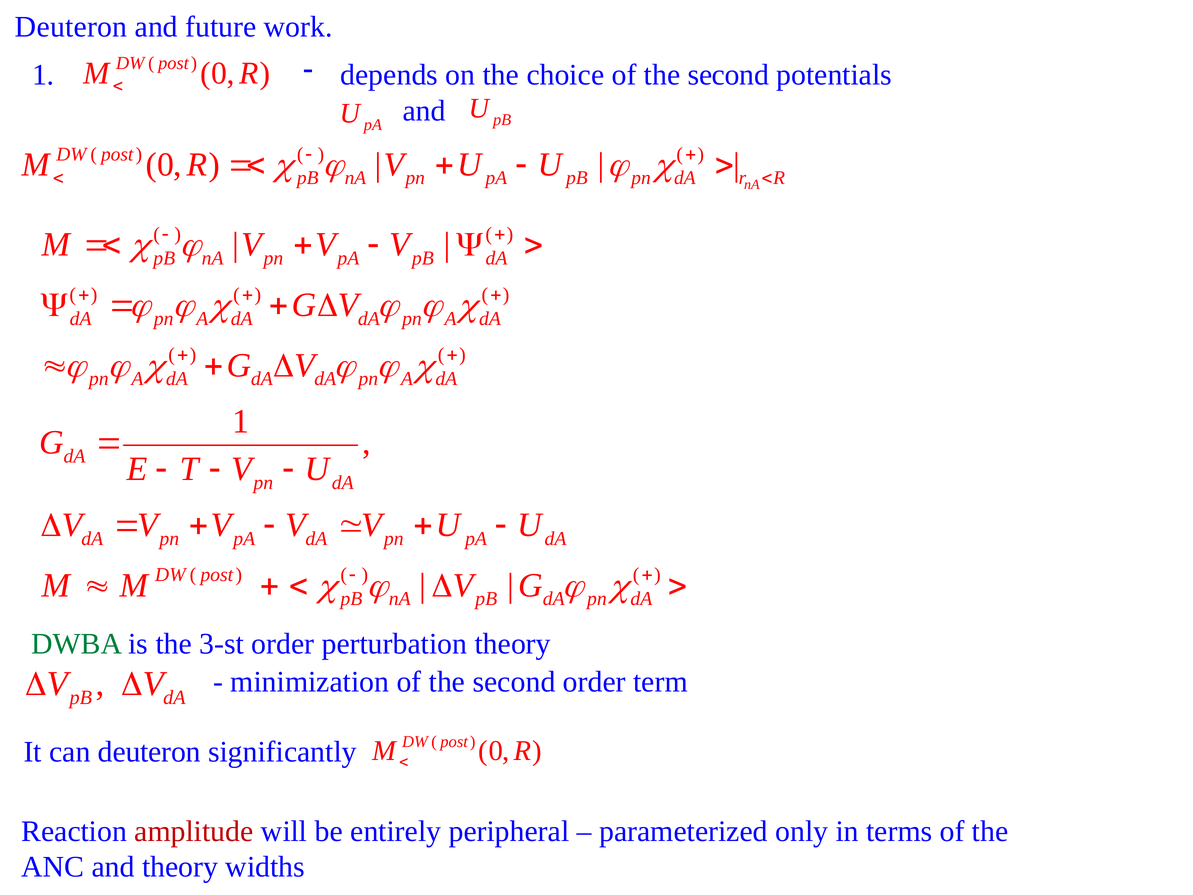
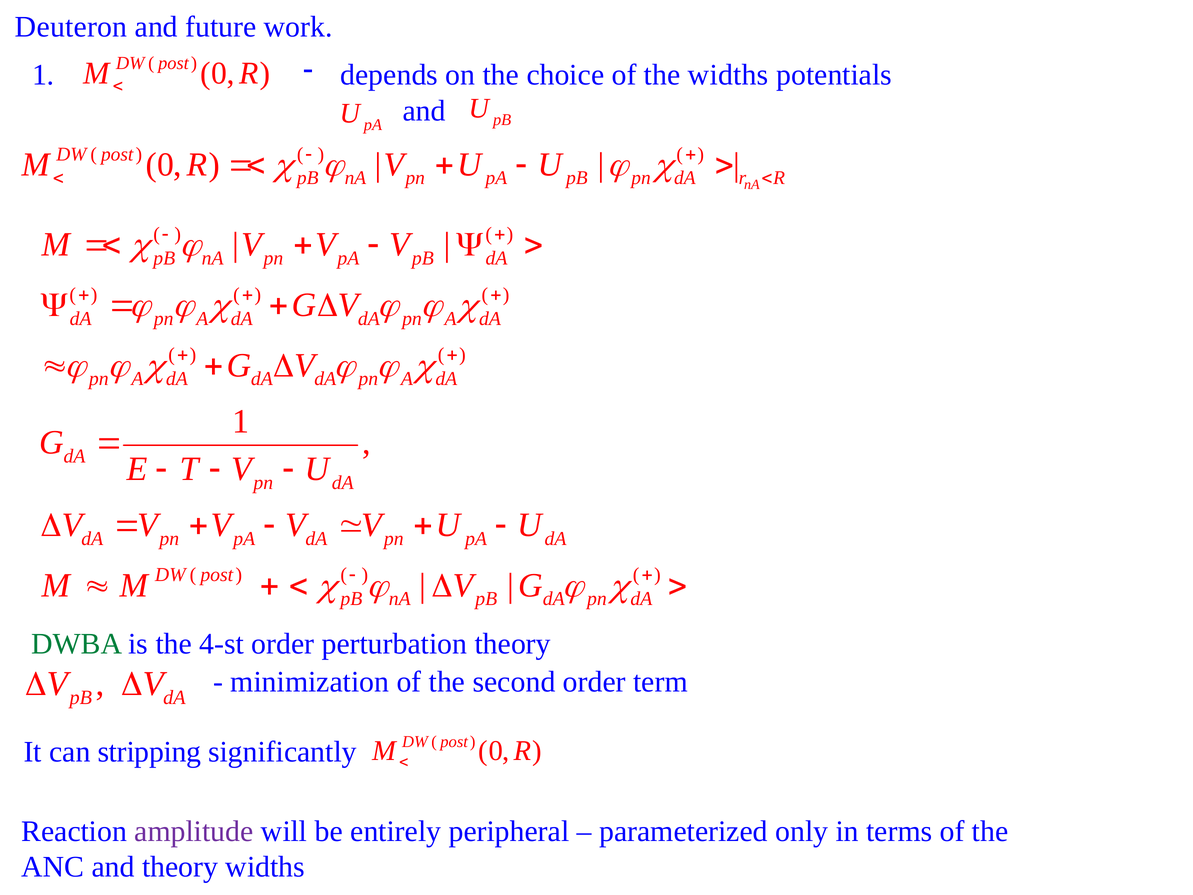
choice of the second: second -> widths
3-st: 3-st -> 4-st
can deuteron: deuteron -> stripping
amplitude colour: red -> purple
